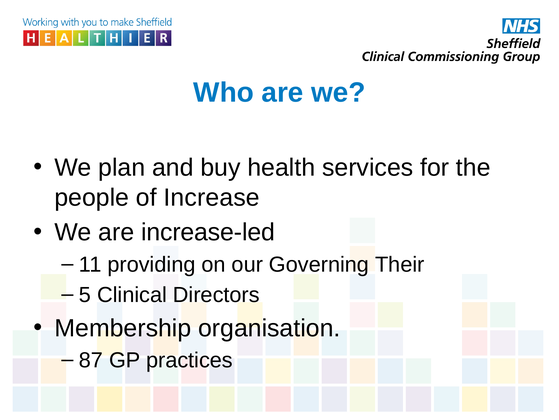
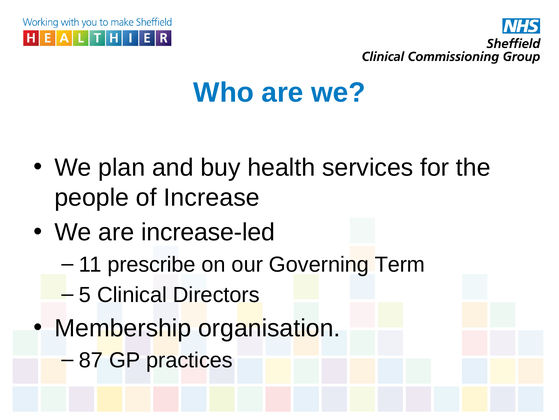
providing: providing -> prescribe
Their: Their -> Term
